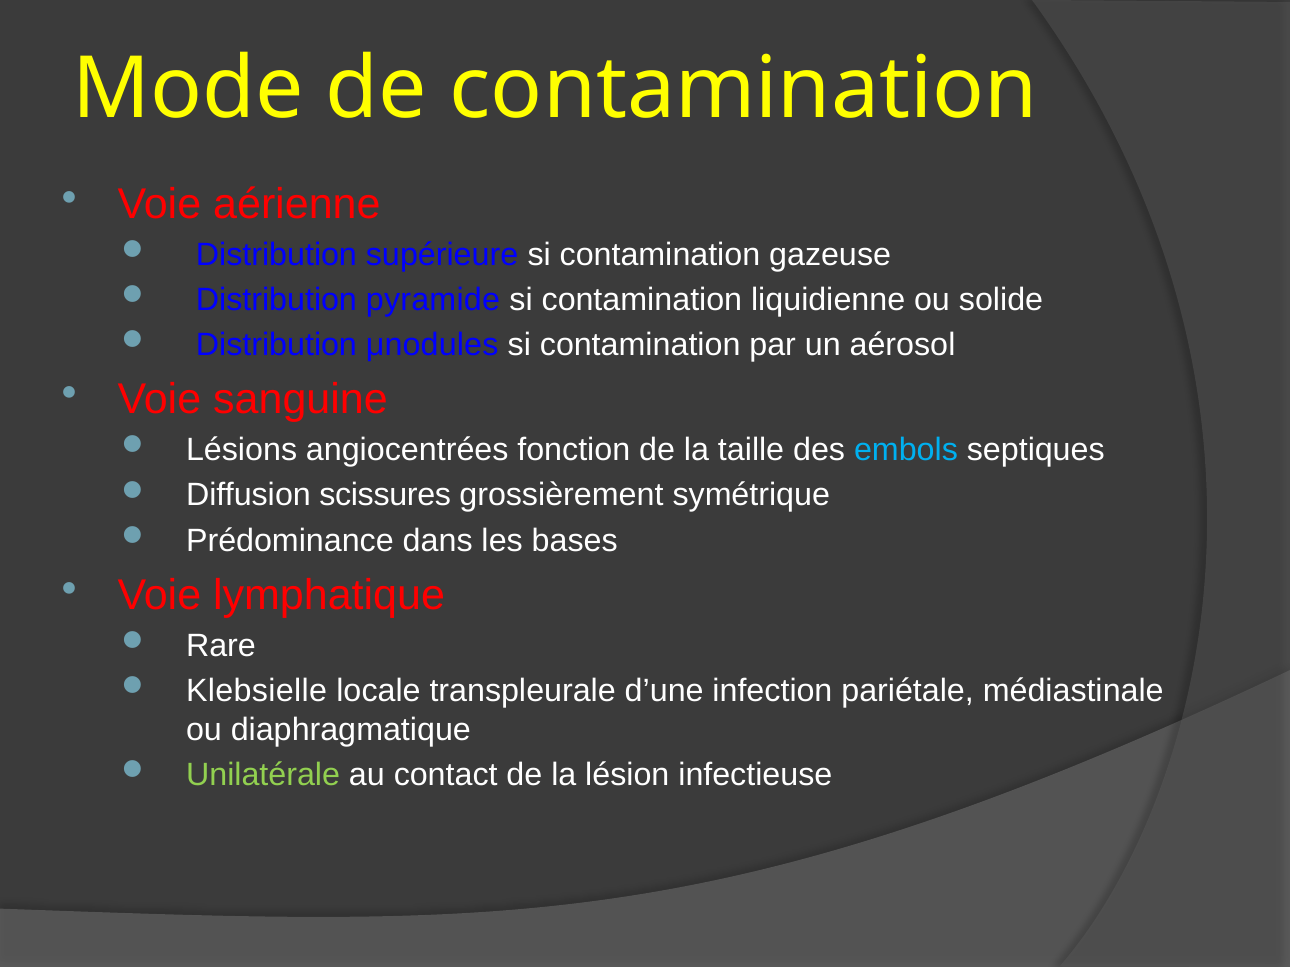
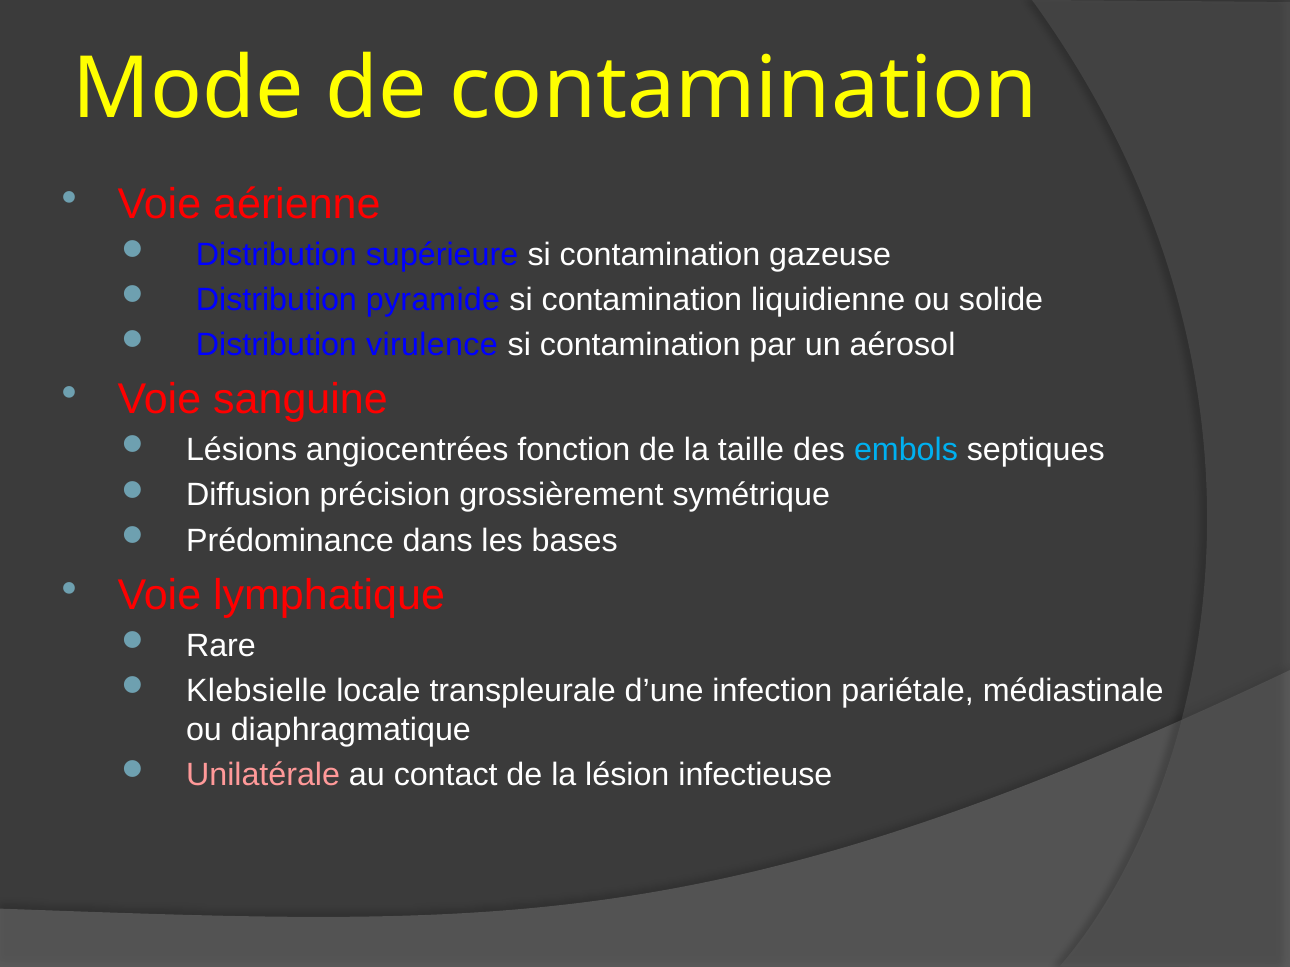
μnodules: μnodules -> virulence
scissures: scissures -> précision
Unilatérale colour: light green -> pink
